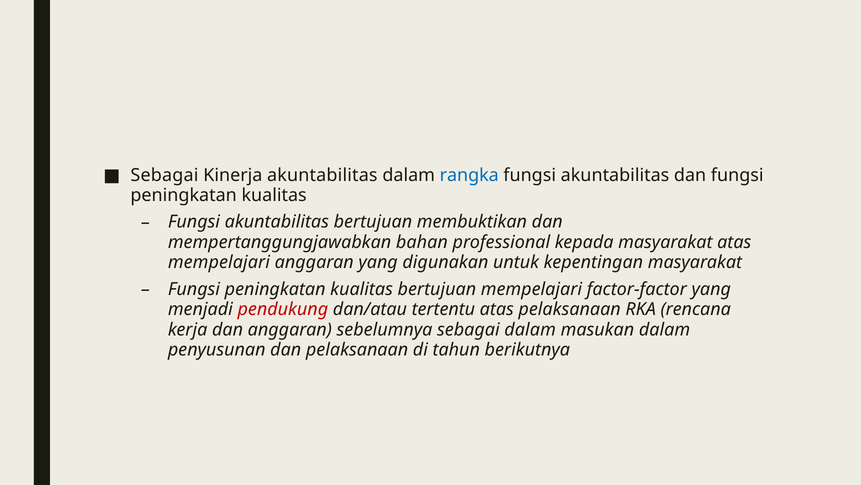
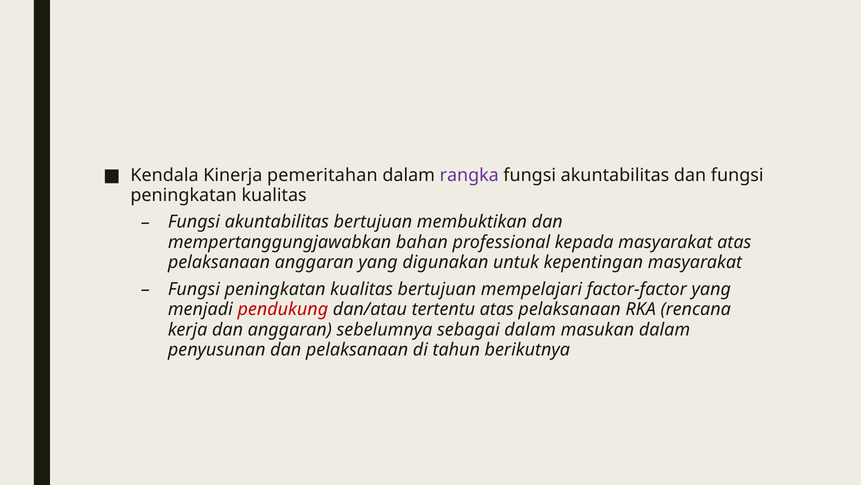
Sebagai at (164, 175): Sebagai -> Kendala
Kinerja akuntabilitas: akuntabilitas -> pemeritahan
rangka colour: blue -> purple
mempelajari at (219, 262): mempelajari -> pelaksanaan
